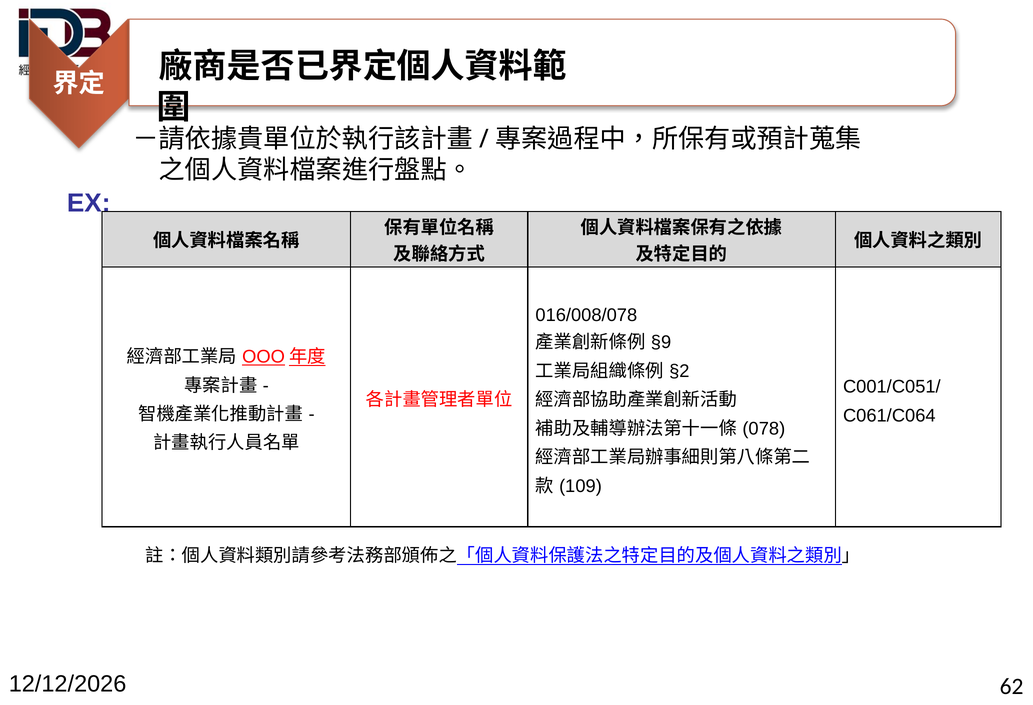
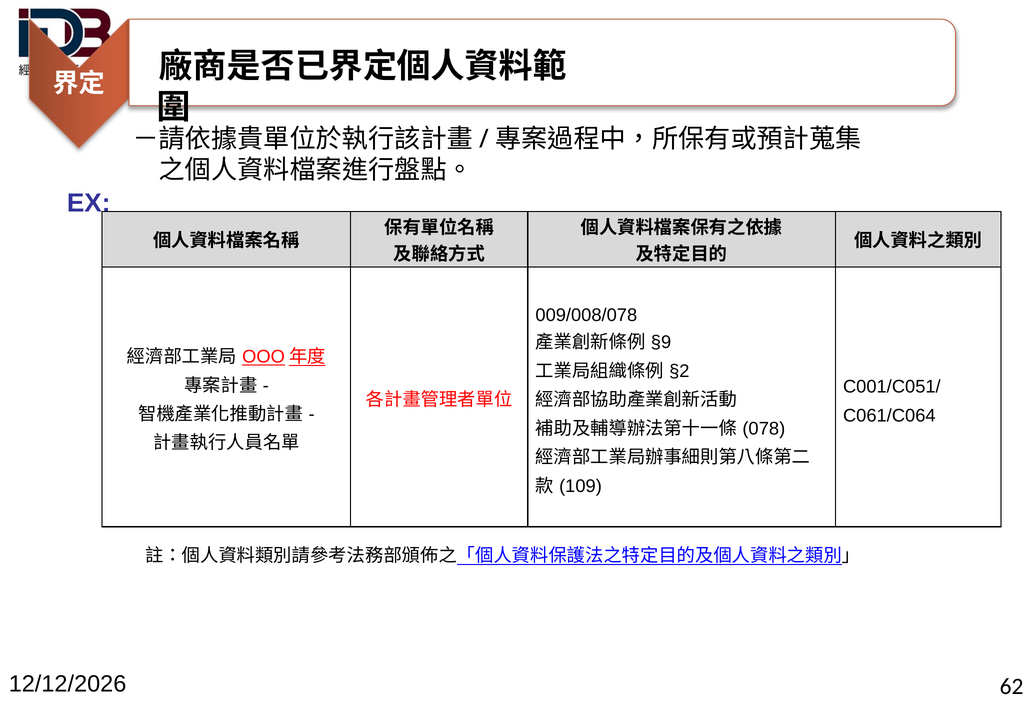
016/008/078: 016/008/078 -> 009/008/078
